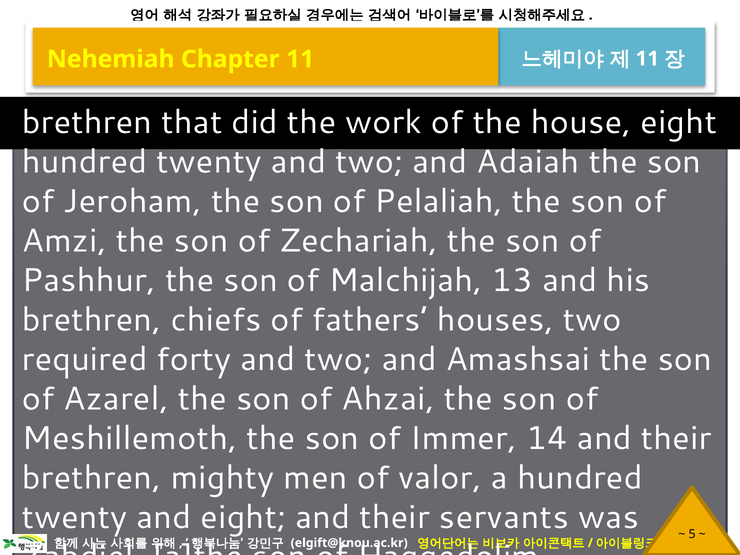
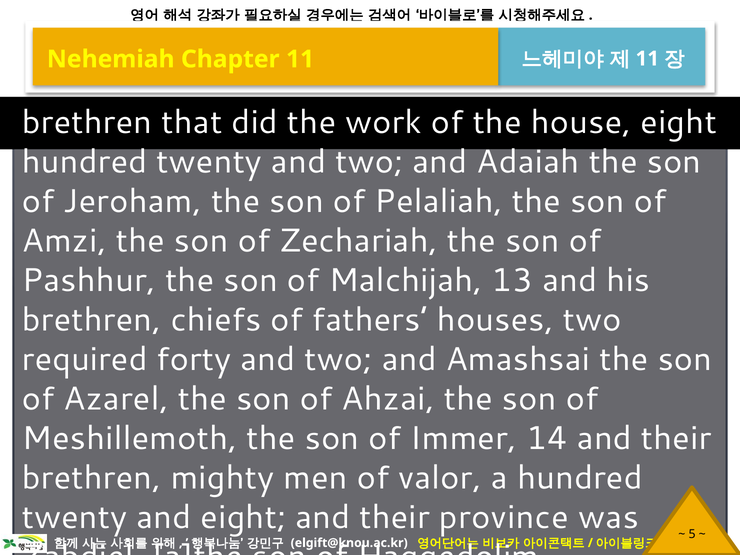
servants: servants -> province
